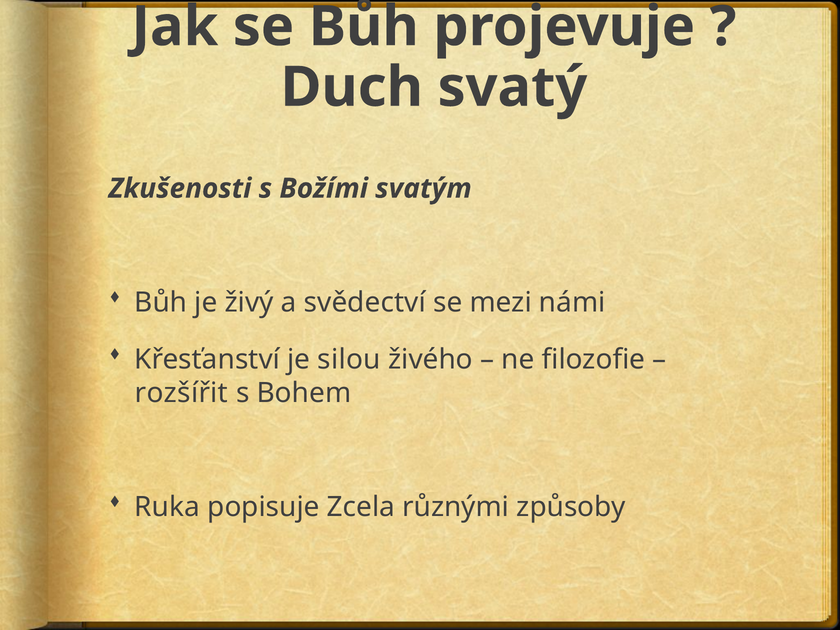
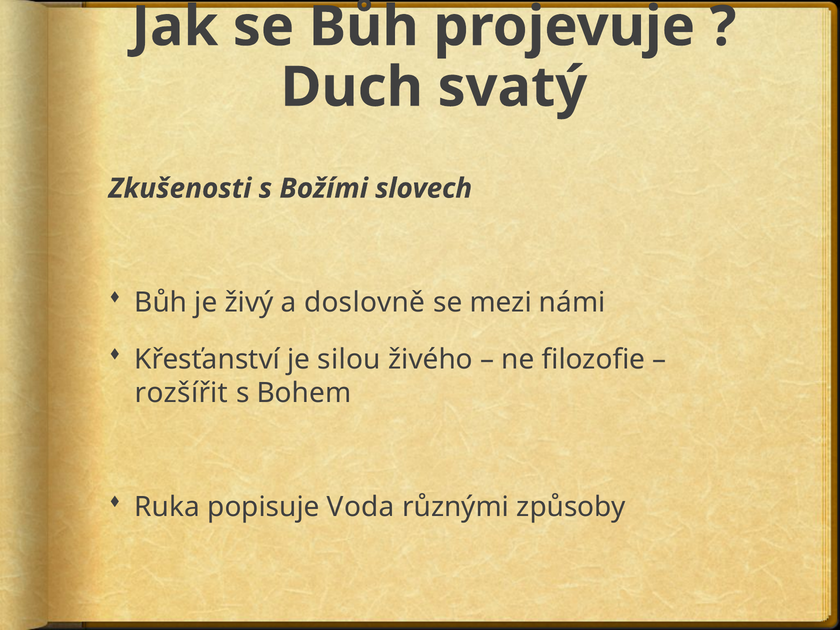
svatým: svatým -> slovech
svědectví: svědectví -> doslovně
Zcela: Zcela -> Voda
